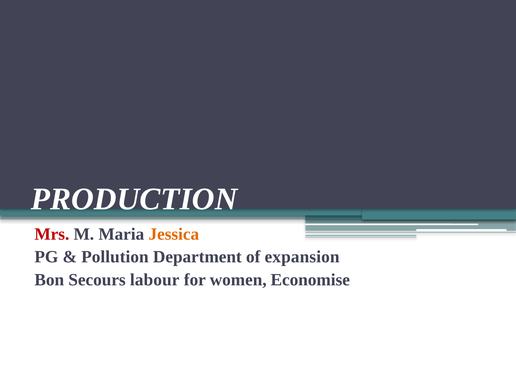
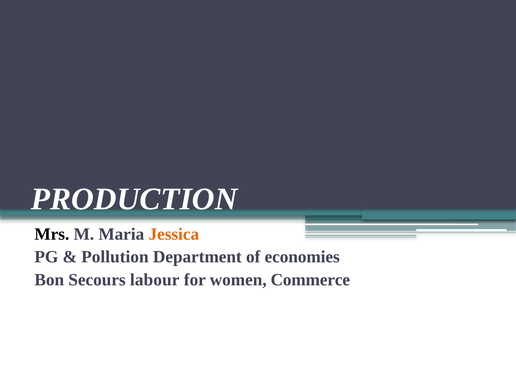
Mrs colour: red -> black
expansion: expansion -> economies
Economise: Economise -> Commerce
